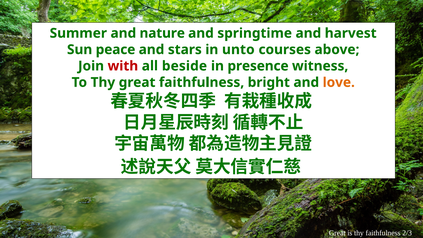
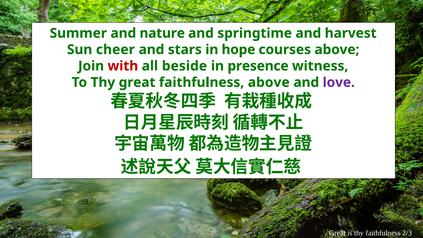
peace: peace -> cheer
unto: unto -> hope
faithfulness bright: bright -> above
love colour: orange -> purple
